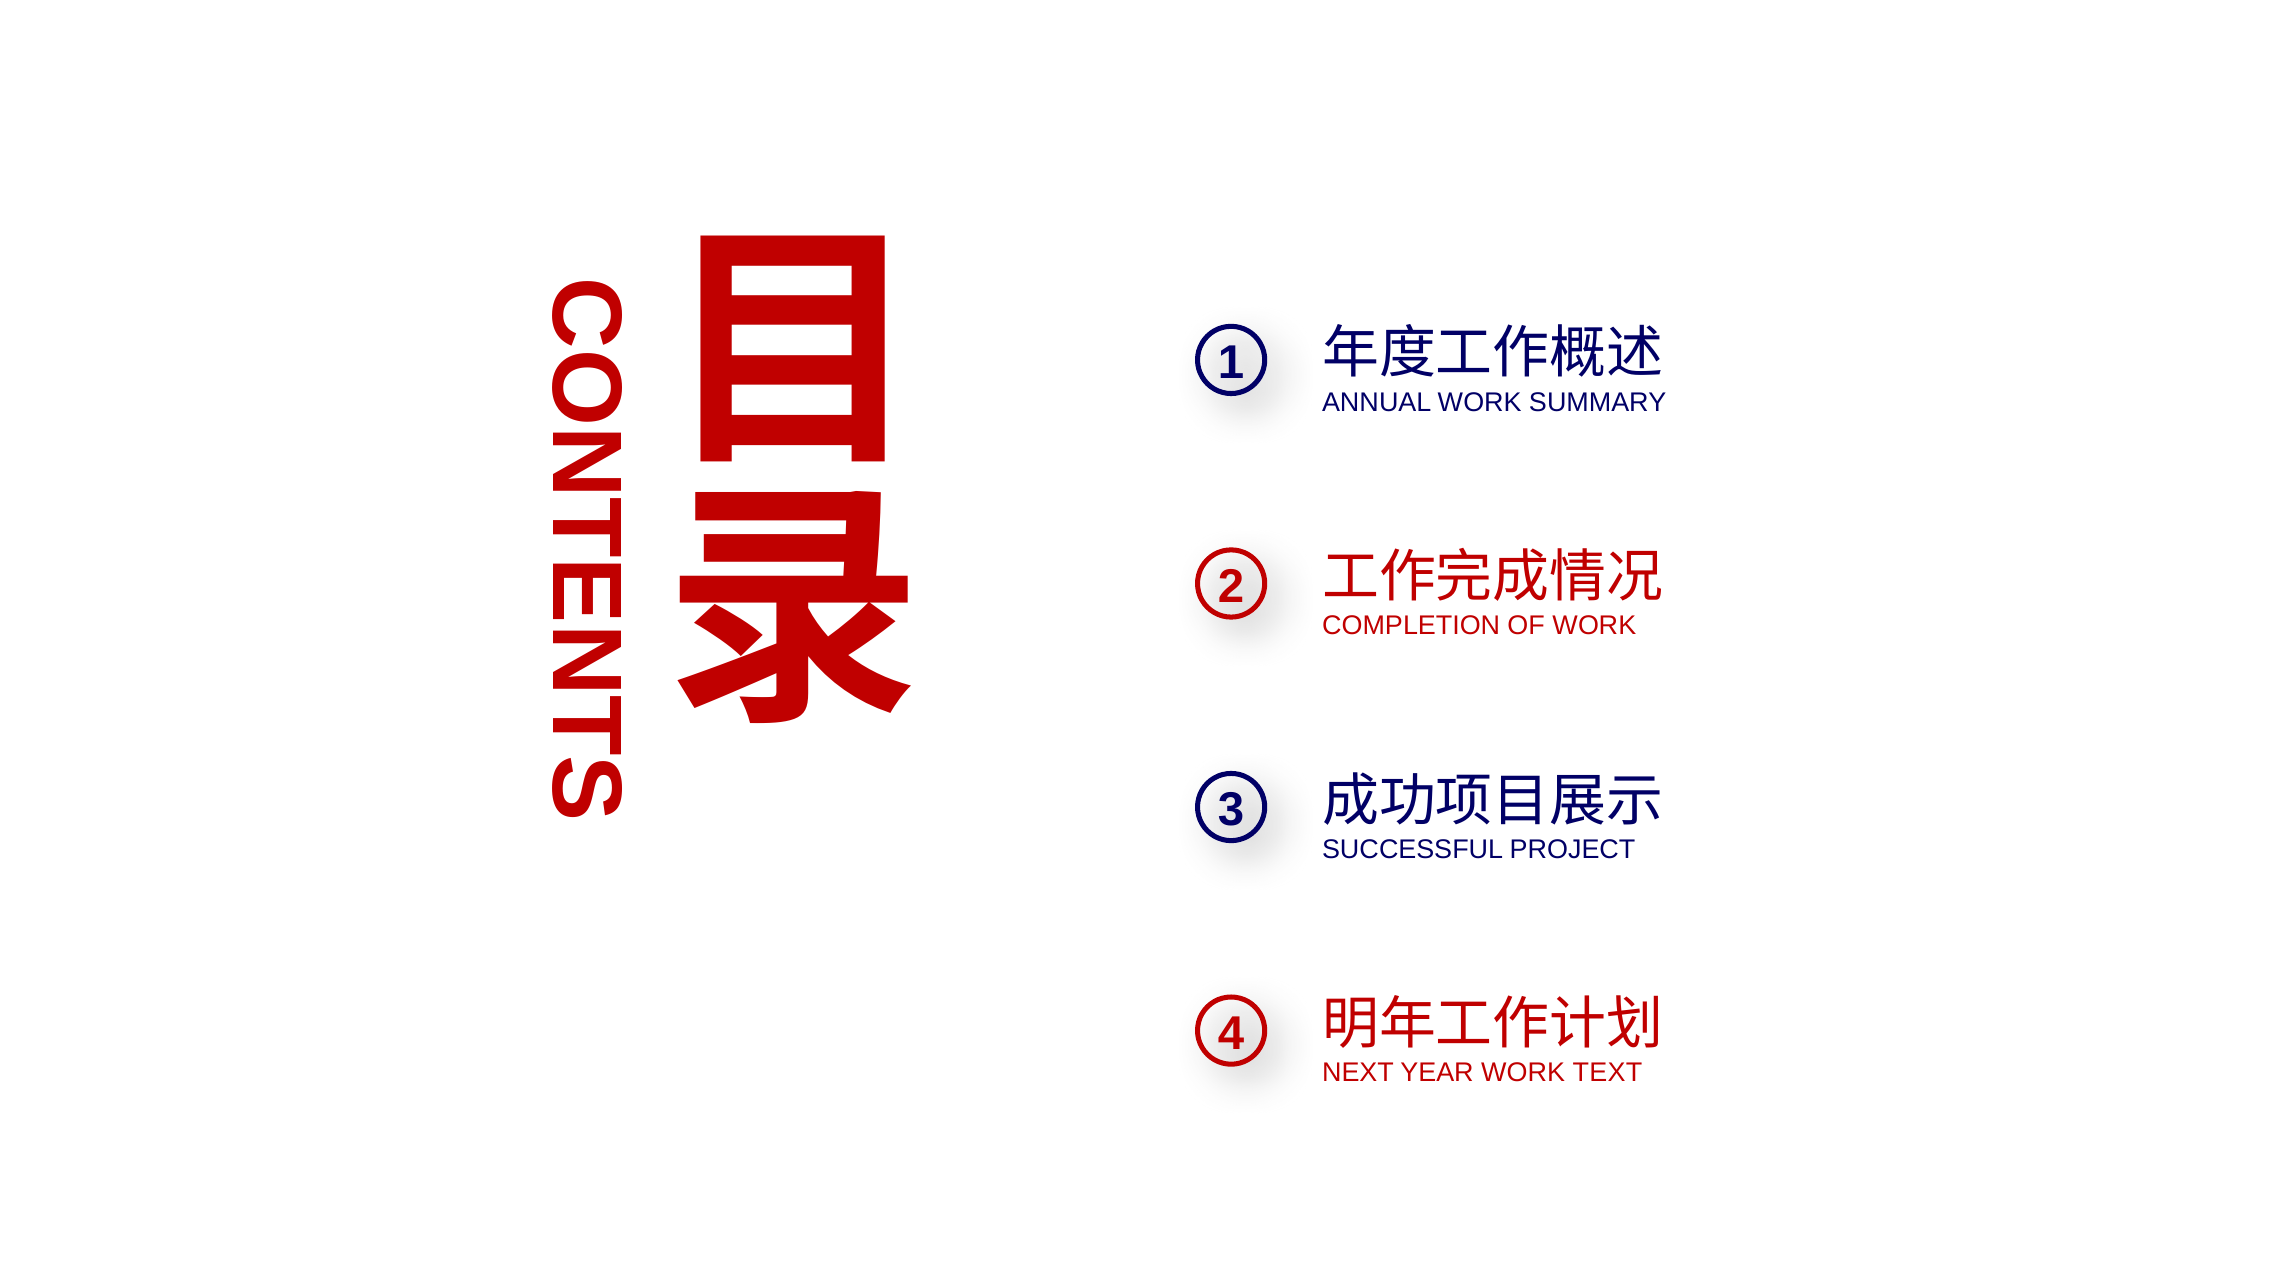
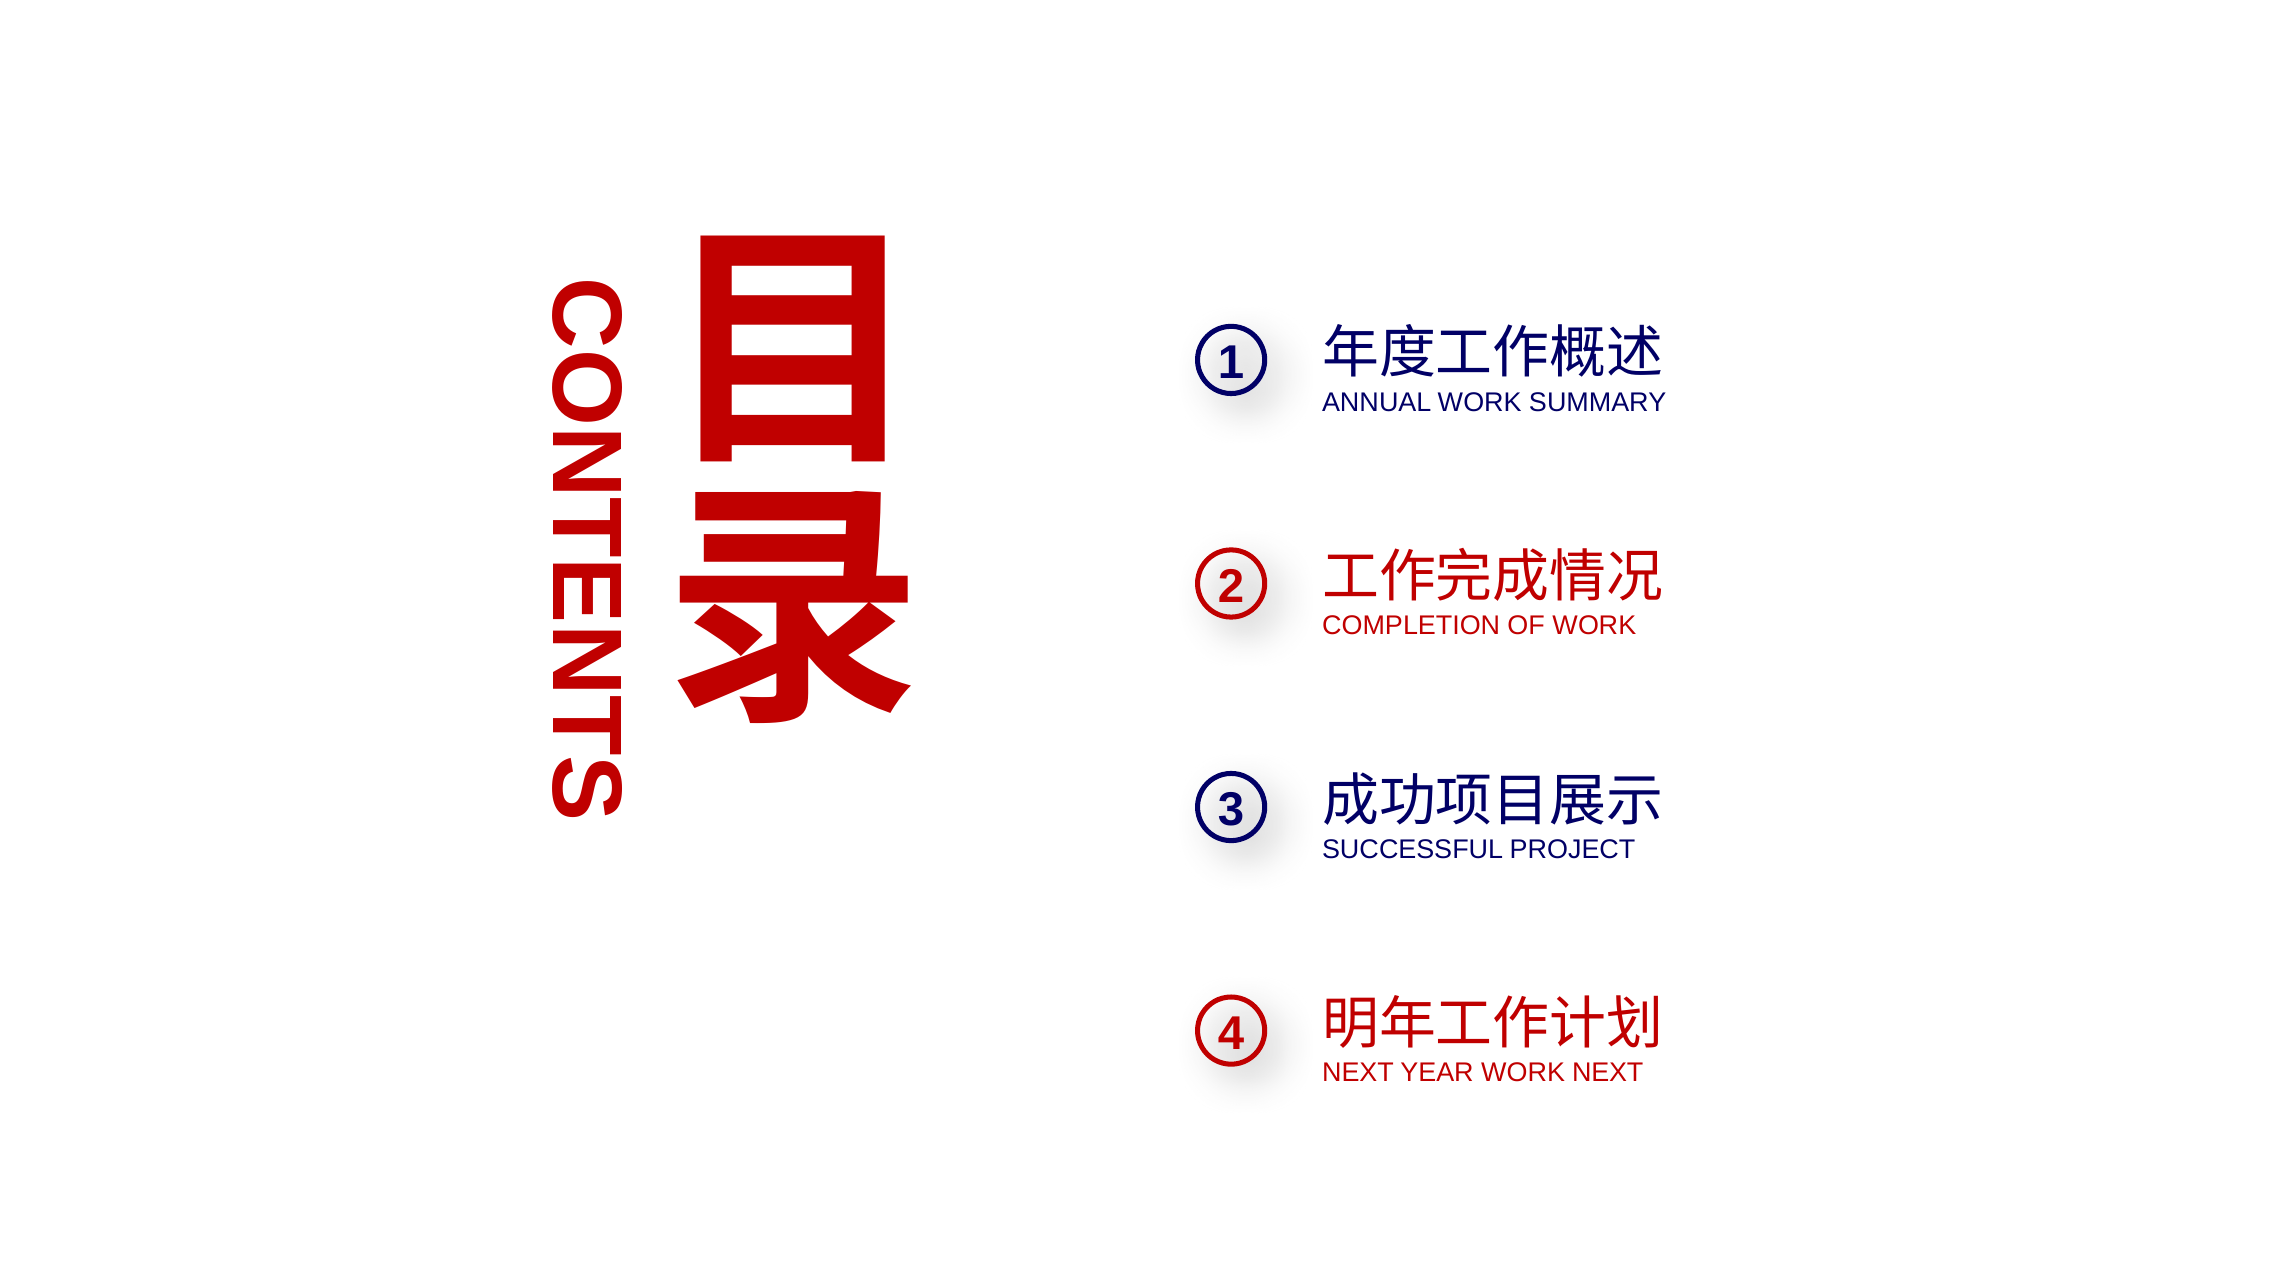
WORK TEXT: TEXT -> NEXT
